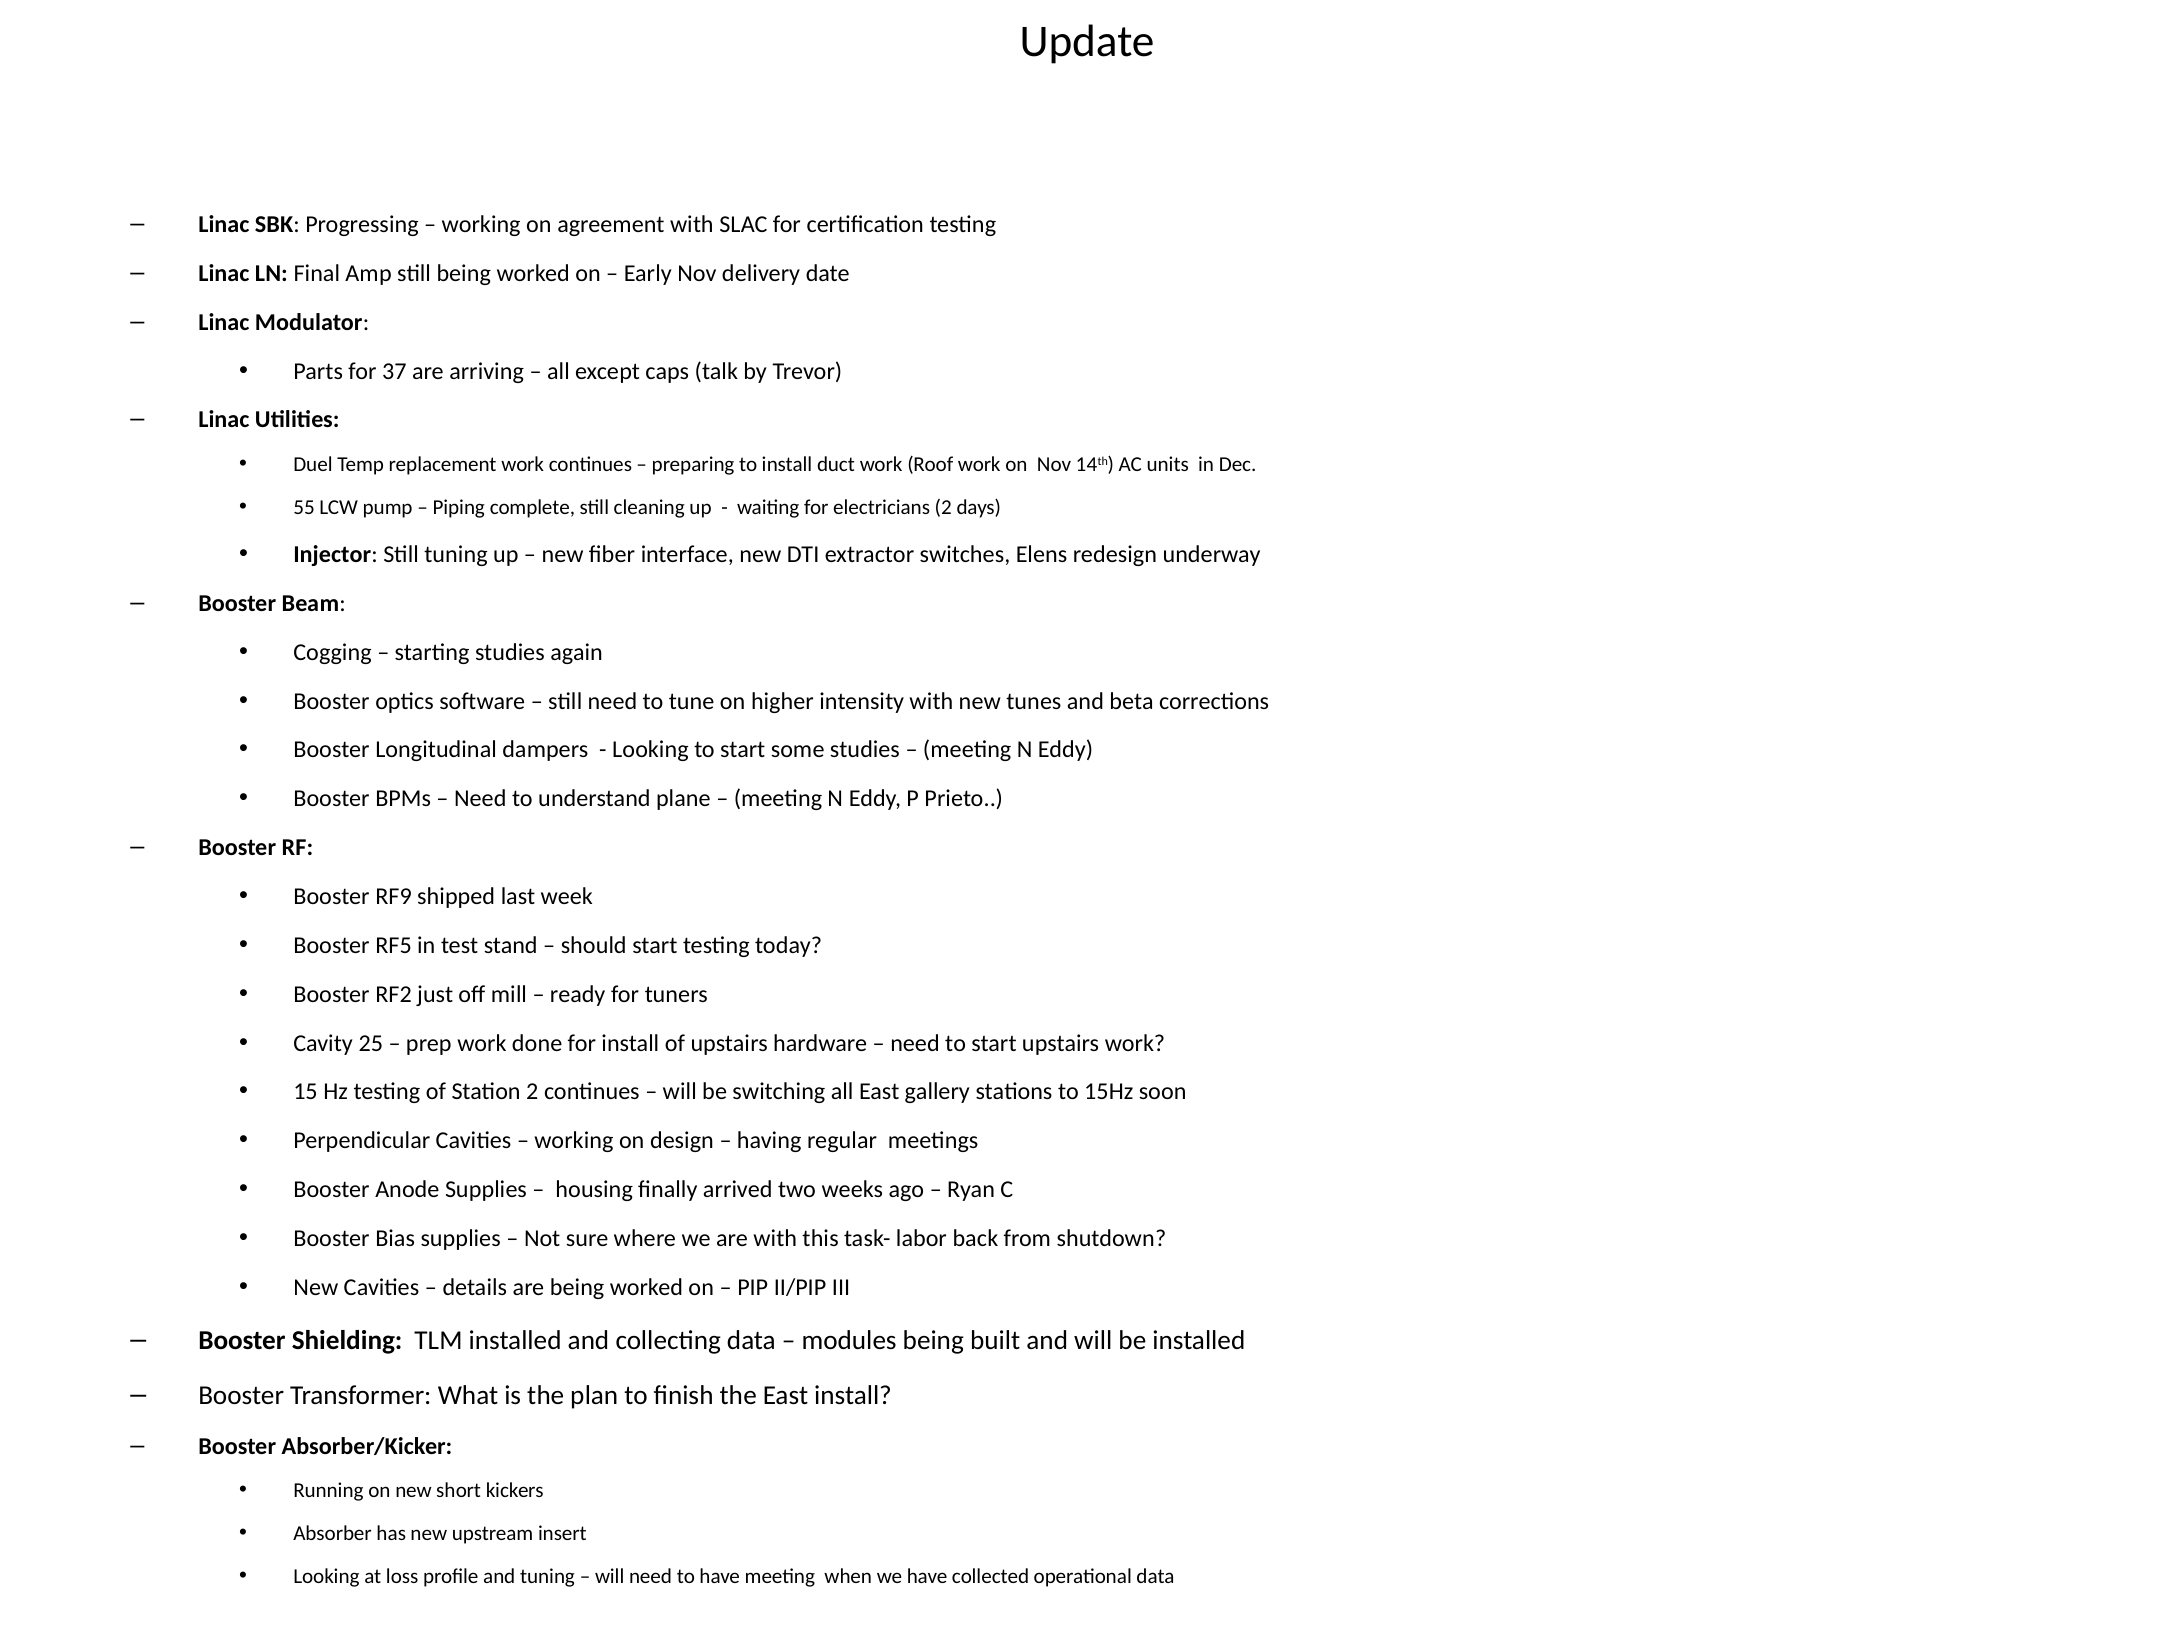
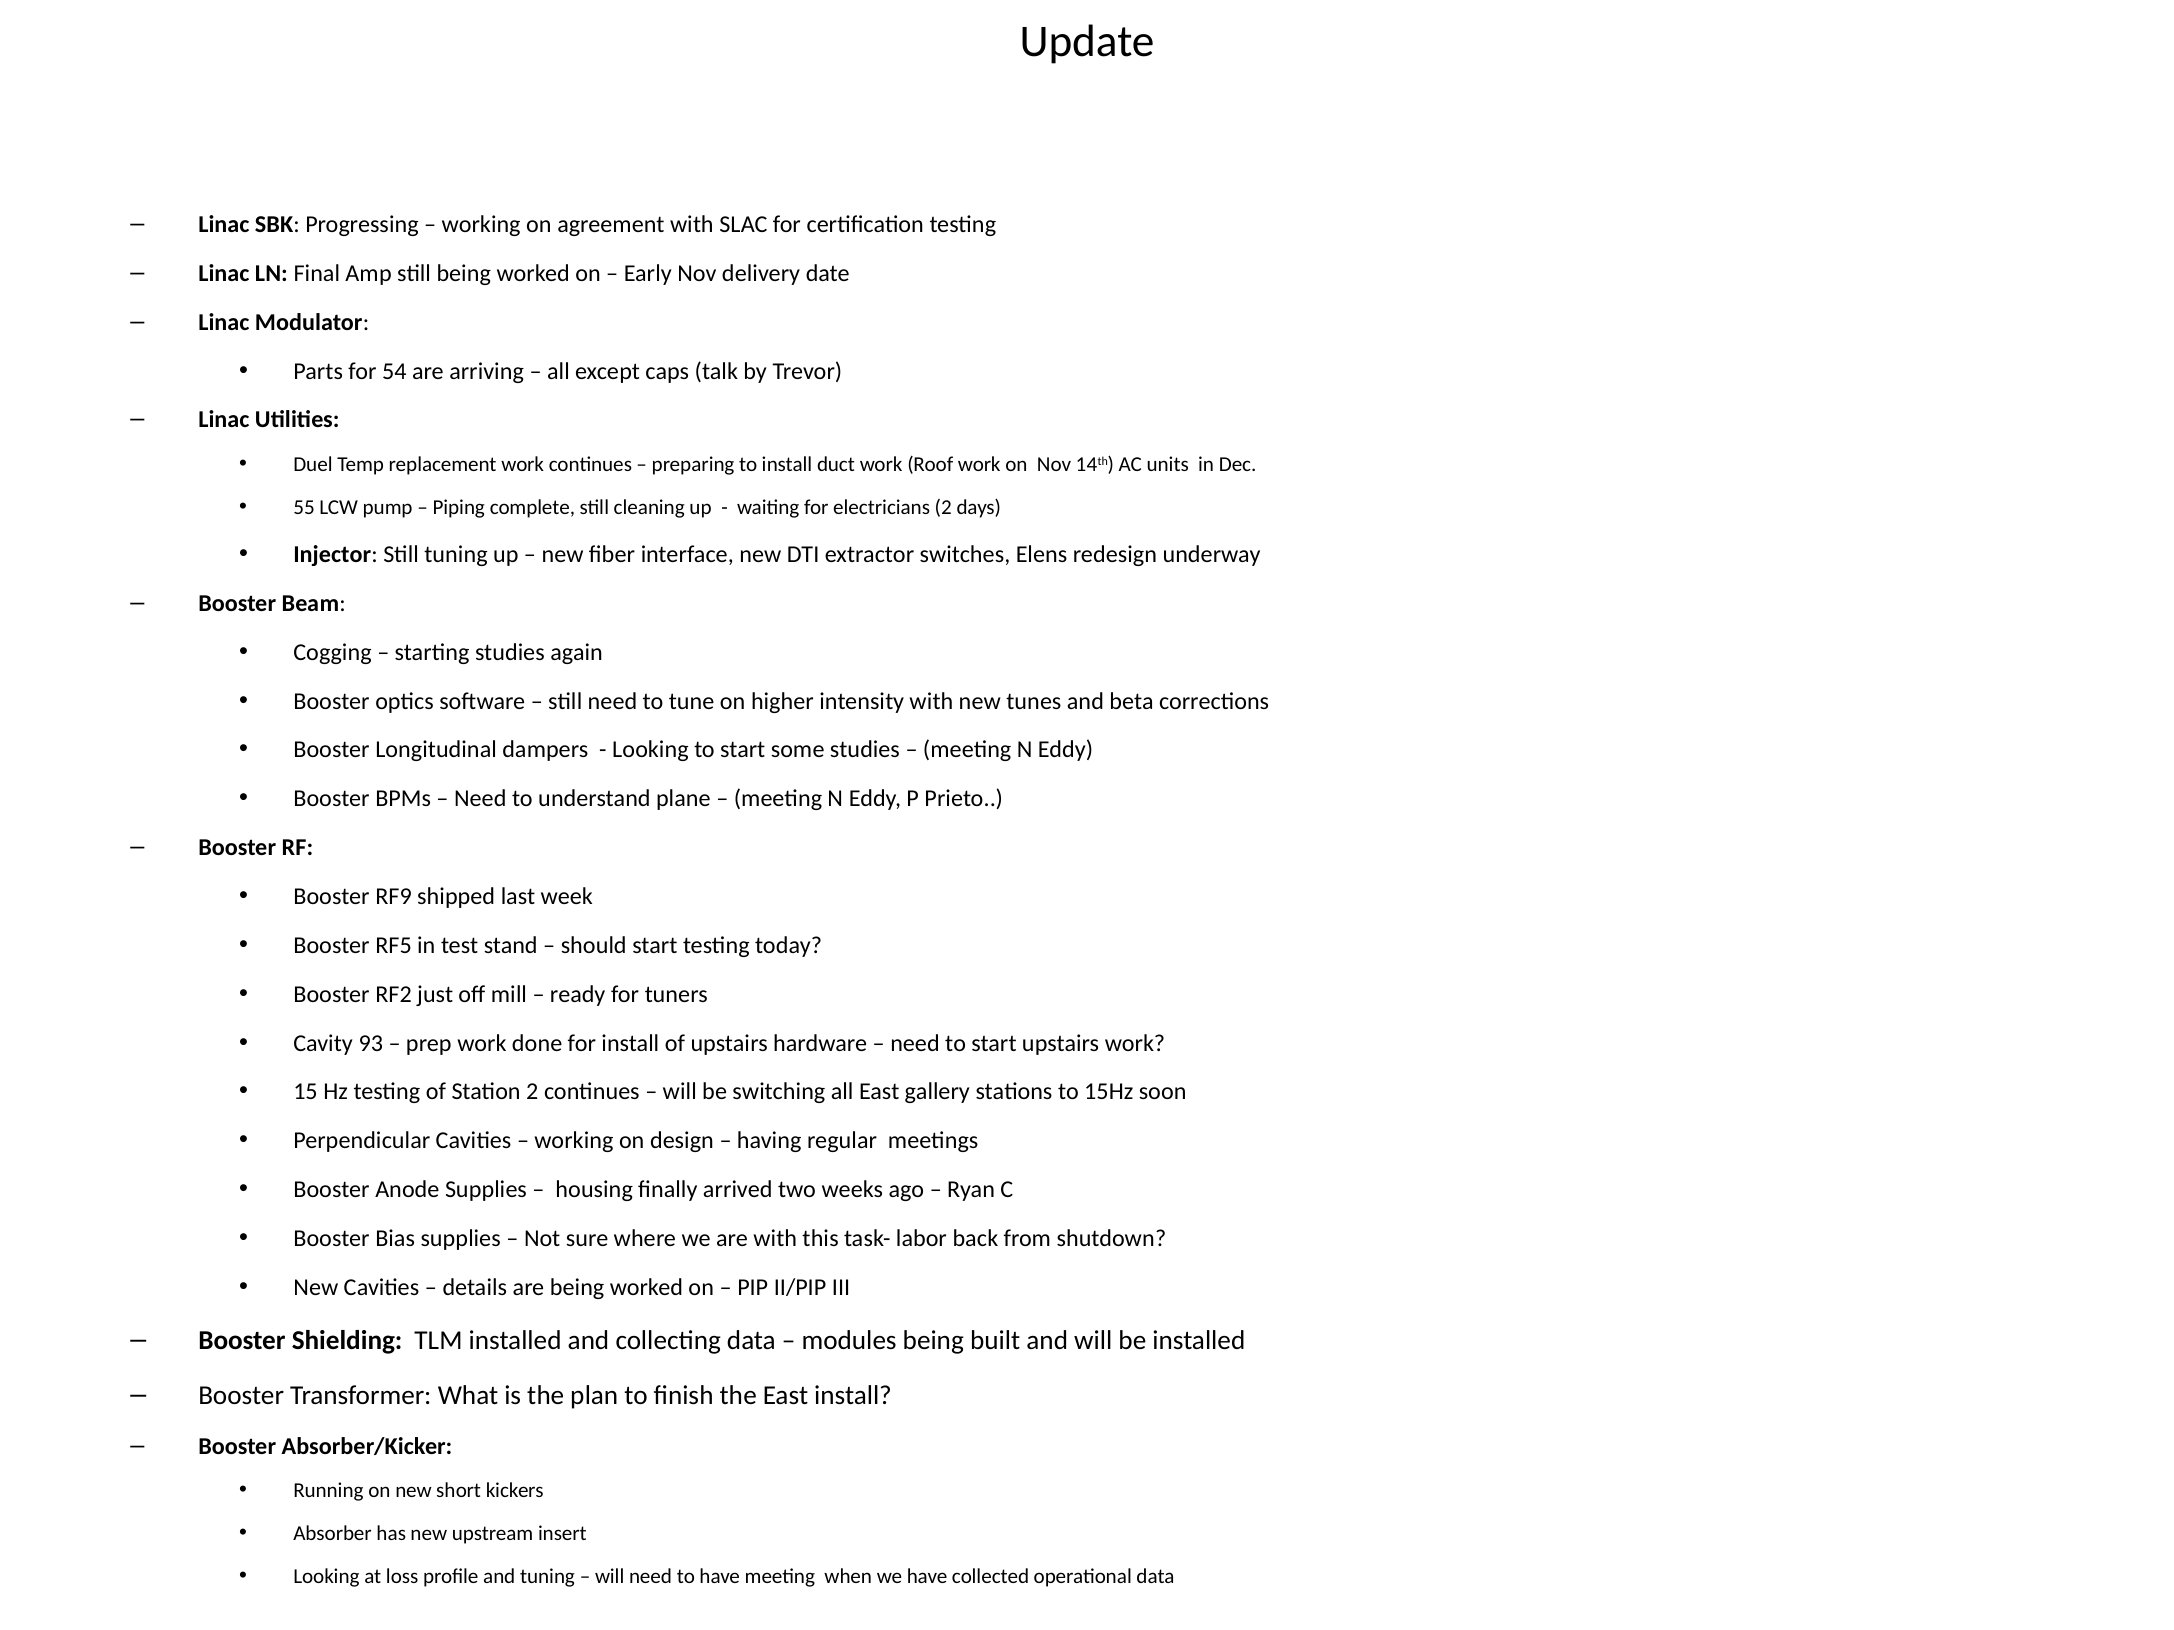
37: 37 -> 54
25: 25 -> 93
